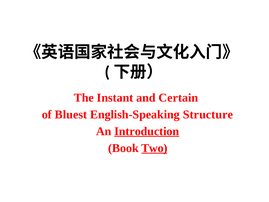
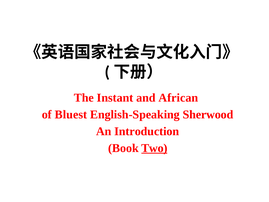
Certain: Certain -> African
Structure: Structure -> Sherwood
Introduction underline: present -> none
